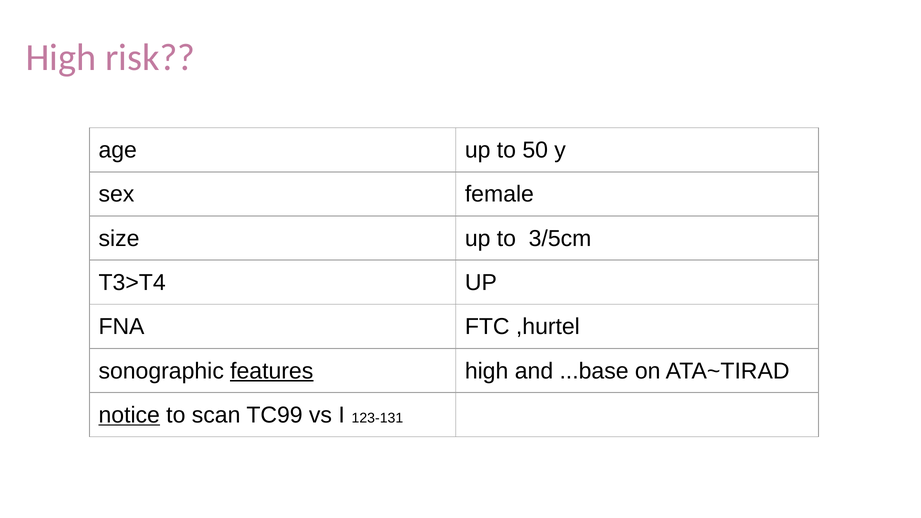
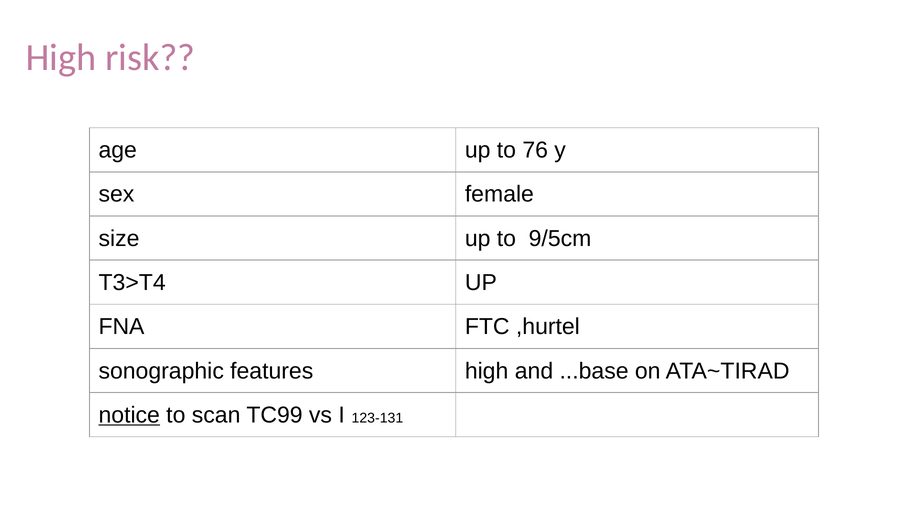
50: 50 -> 76
3/5cm: 3/5cm -> 9/5cm
features underline: present -> none
